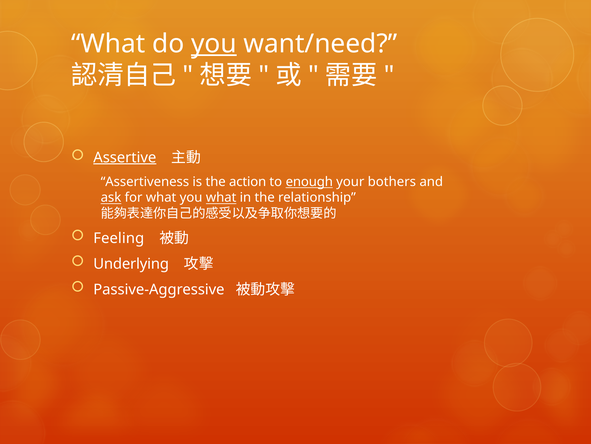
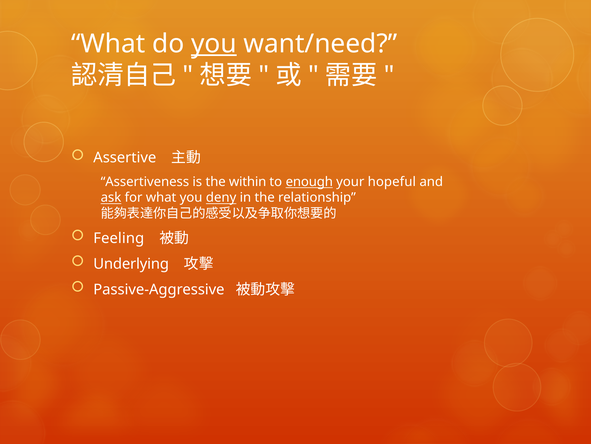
Assertive underline: present -> none
action: action -> within
bothers: bothers -> hopeful
you what: what -> deny
